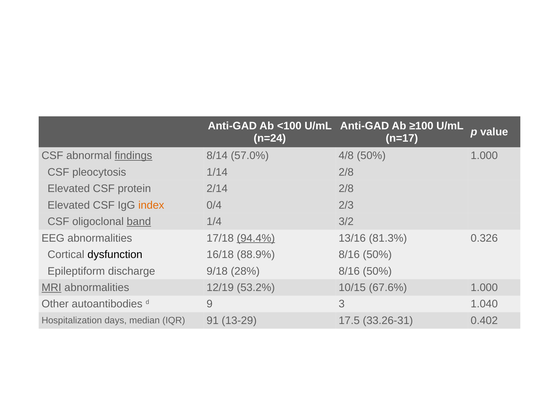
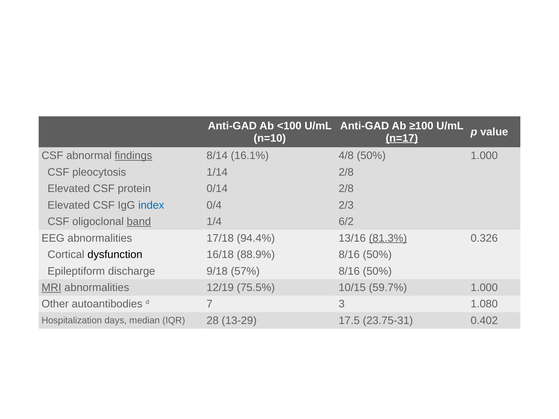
n=24: n=24 -> n=10
n=17 underline: none -> present
57.0%: 57.0% -> 16.1%
2/14: 2/14 -> 0/14
index colour: orange -> blue
3/2: 3/2 -> 6/2
94.4% underline: present -> none
81.3% underline: none -> present
28%: 28% -> 57%
53.2%: 53.2% -> 75.5%
67.6%: 67.6% -> 59.7%
9: 9 -> 7
1.040: 1.040 -> 1.080
91: 91 -> 28
33.26-31: 33.26-31 -> 23.75-31
